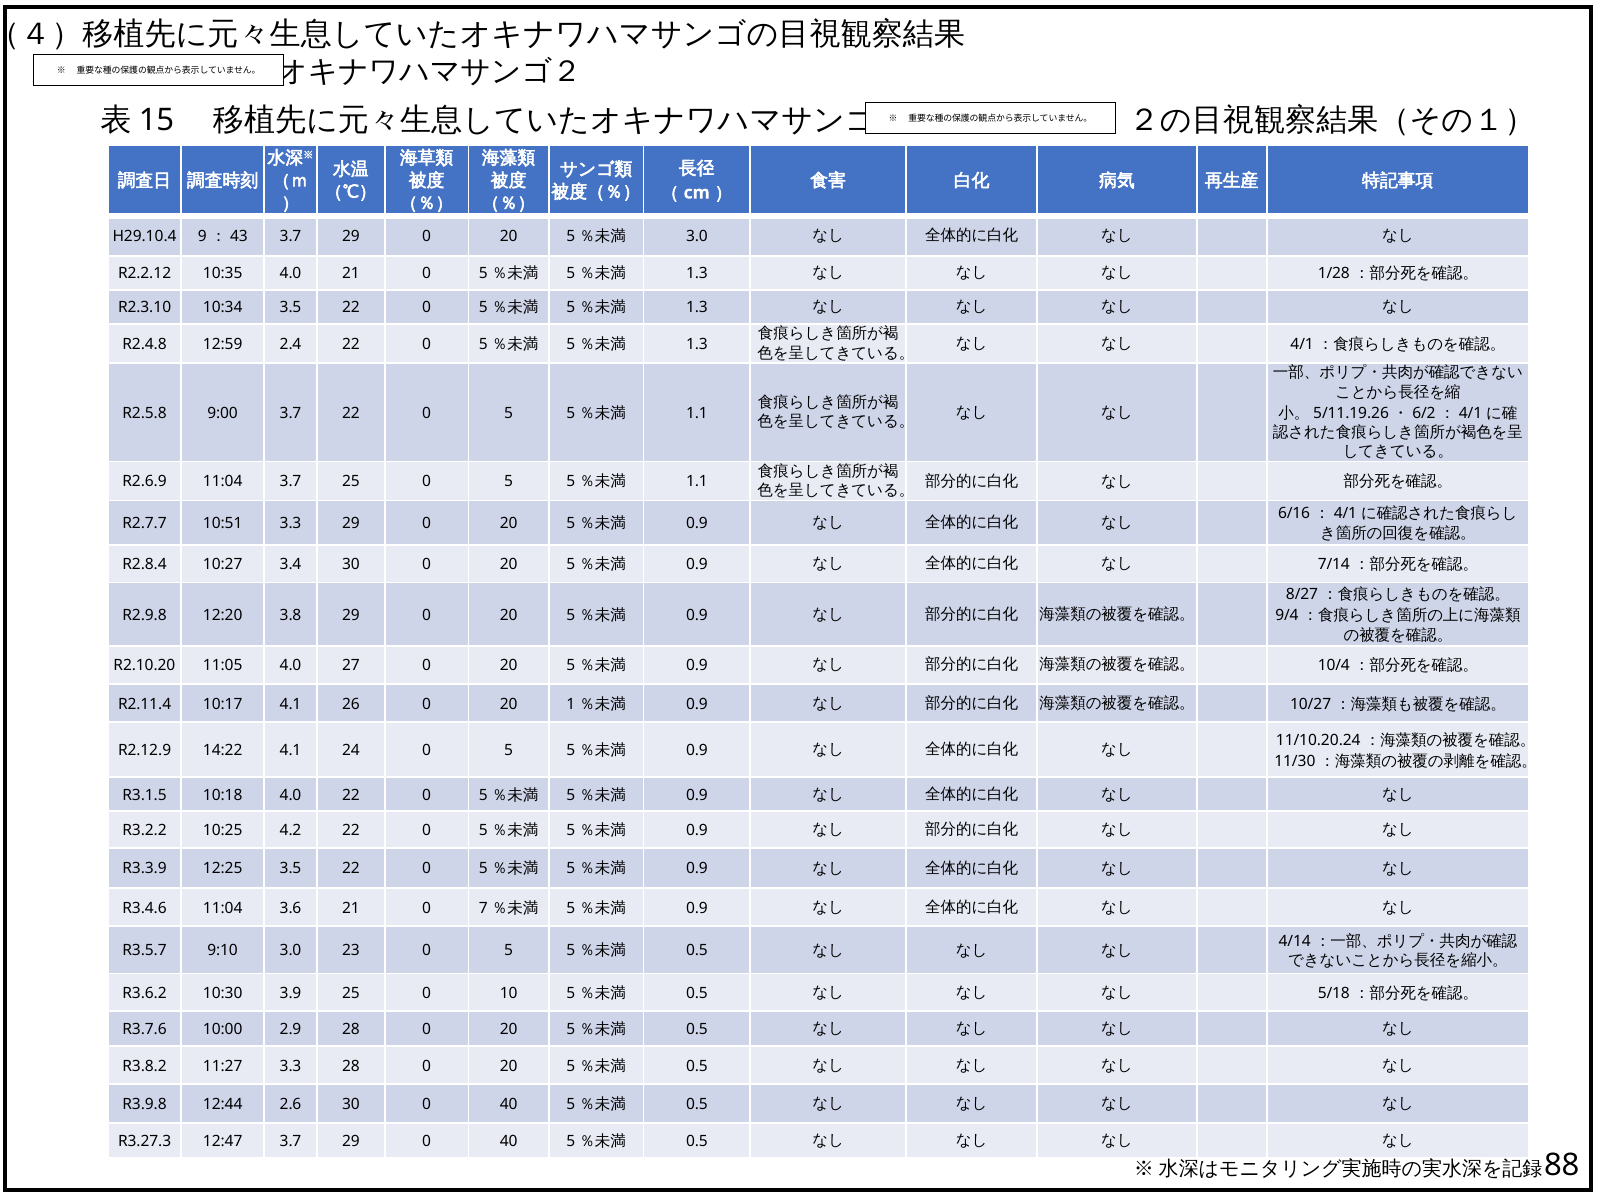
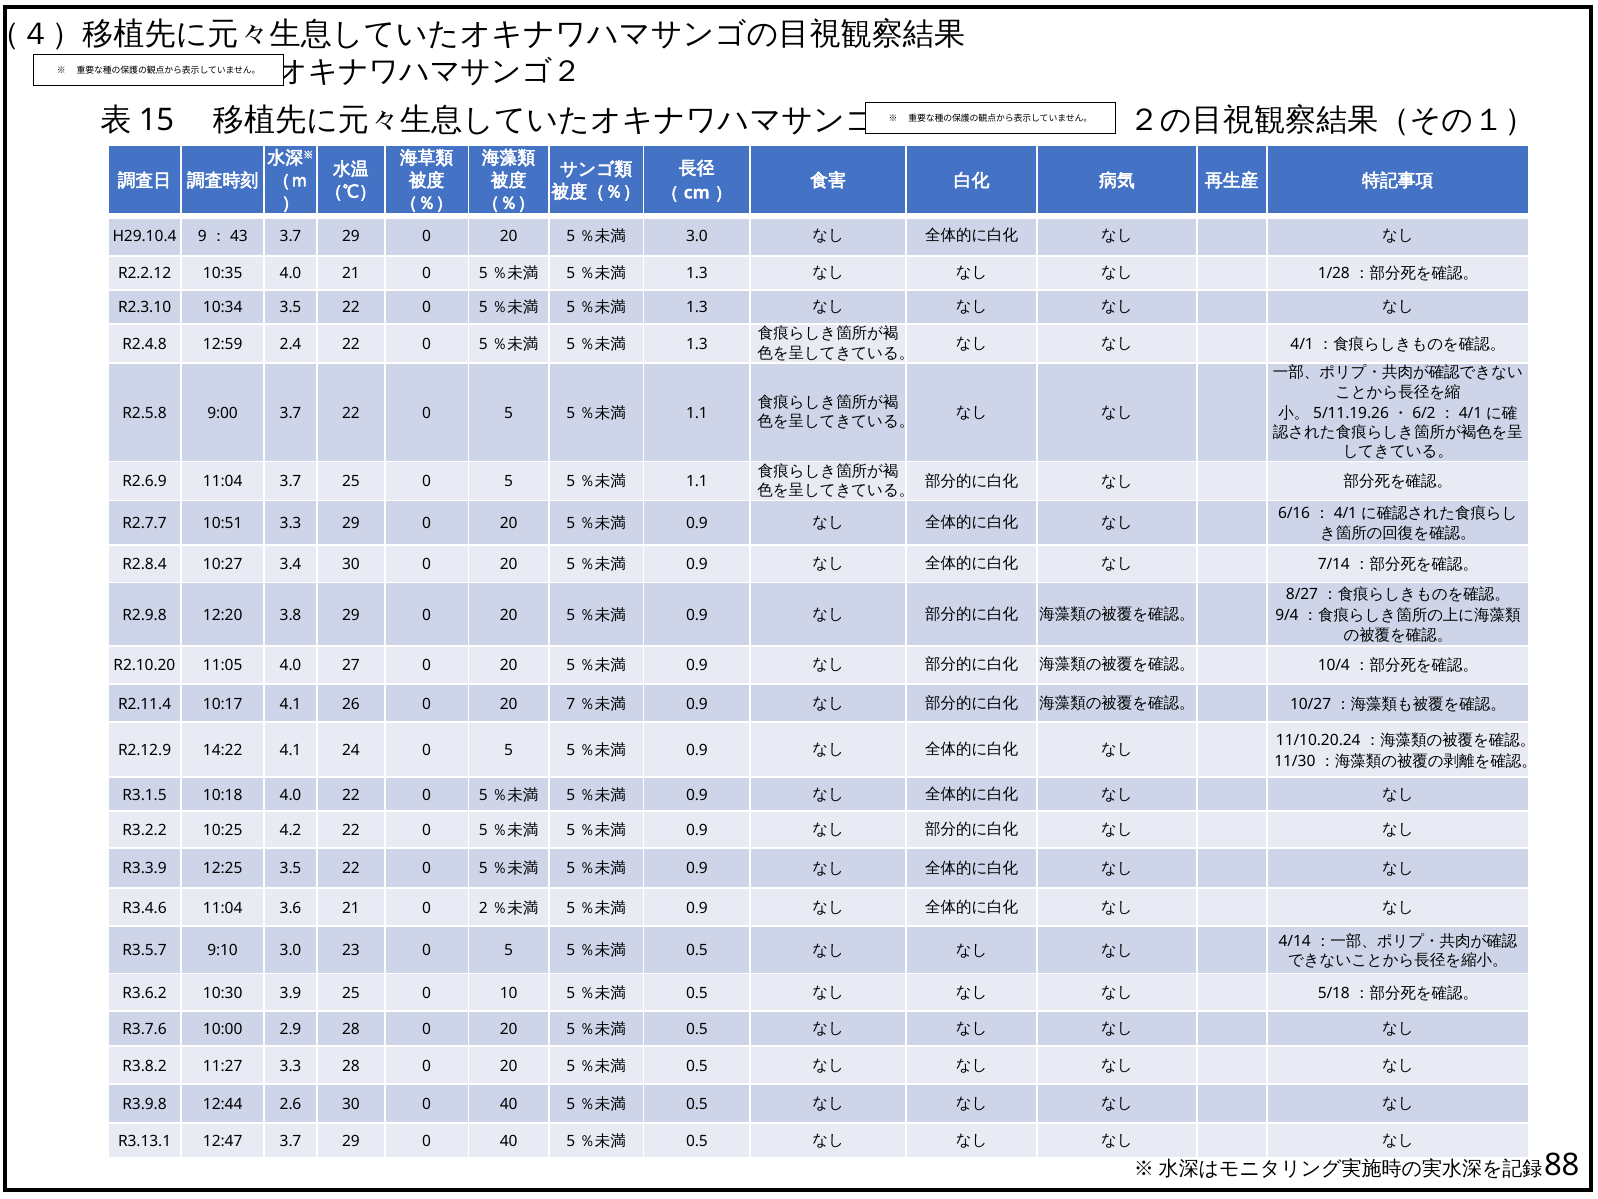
1: 1 -> 7
7: 7 -> 2
R3.27.3: R3.27.3 -> R3.13.1
